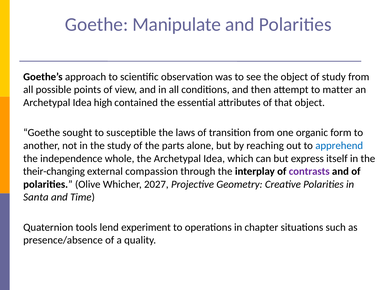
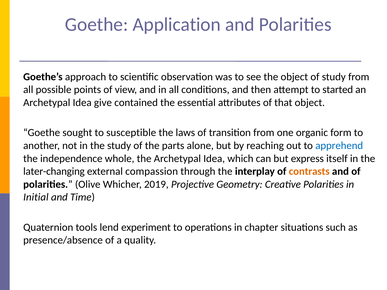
Manipulate: Manipulate -> Application
matter: matter -> started
high: high -> give
their-changing: their-changing -> later-changing
contrasts colour: purple -> orange
2027: 2027 -> 2019
Santa: Santa -> Initial
